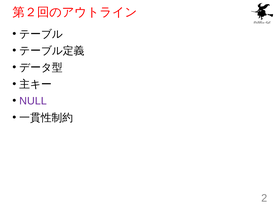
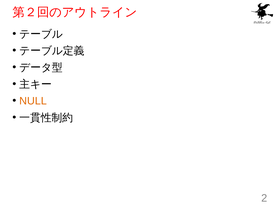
NULL colour: purple -> orange
